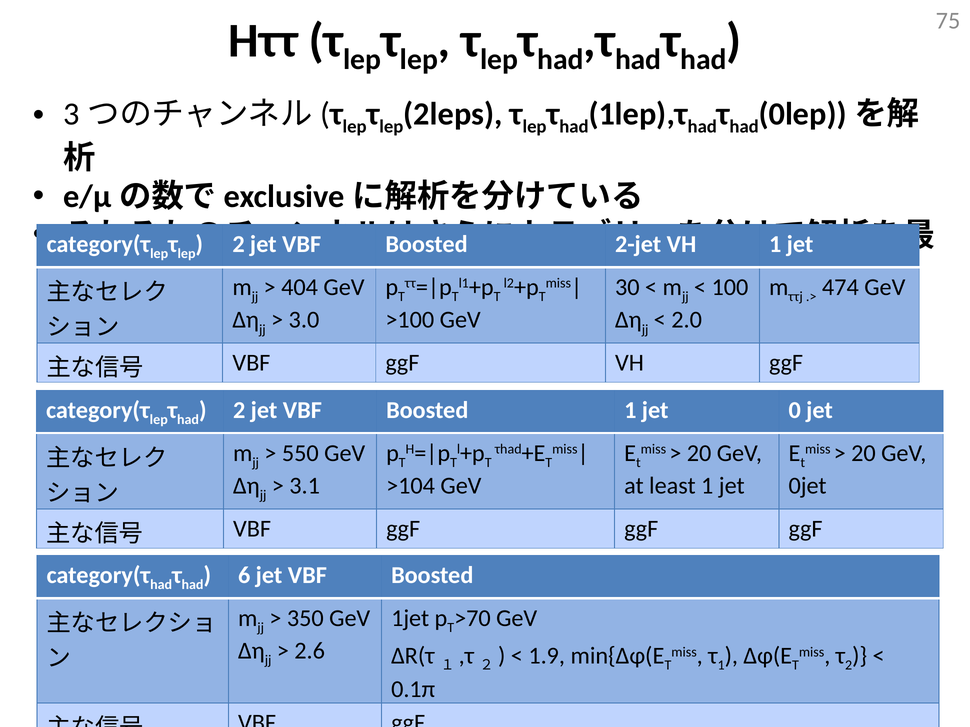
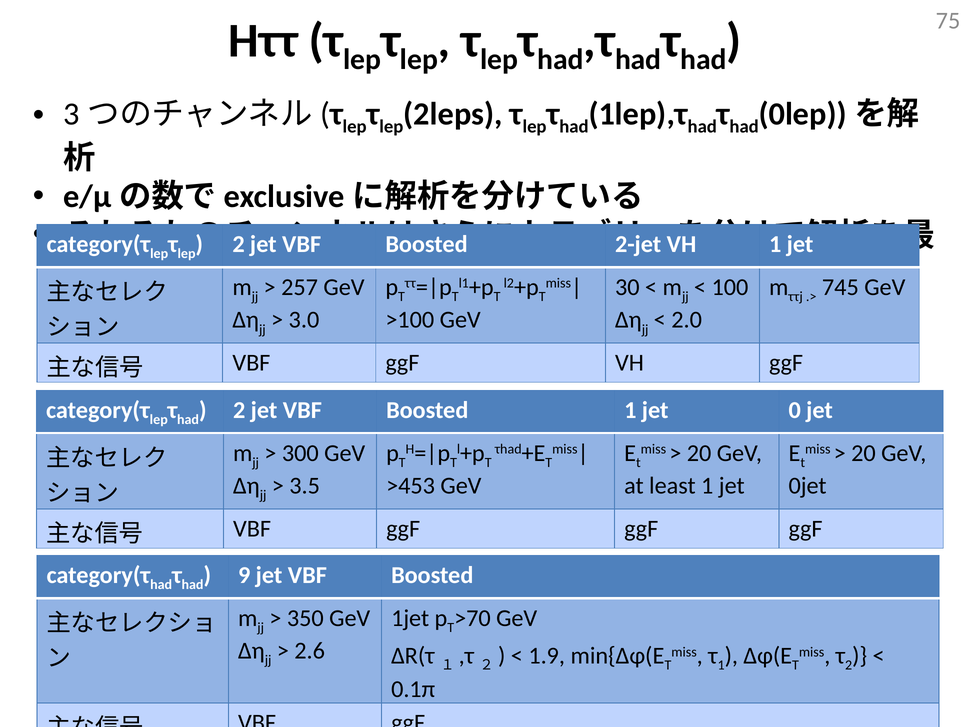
404: 404 -> 257
474: 474 -> 745
550: 550 -> 300
3.1: 3.1 -> 3.5
>104: >104 -> >453
6: 6 -> 9
